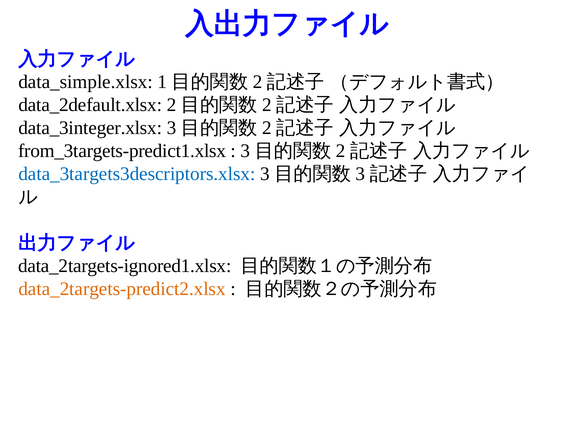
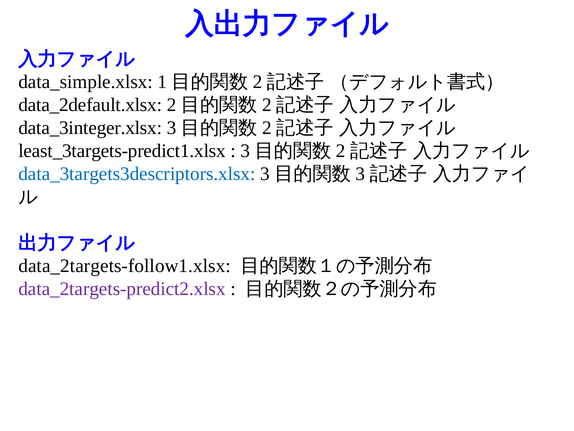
from_3targets-predict1.xlsx: from_3targets-predict1.xlsx -> least_3targets-predict1.xlsx
data_2targets-ignored1.xlsx: data_2targets-ignored1.xlsx -> data_2targets-follow1.xlsx
data_2targets-predict2.xlsx colour: orange -> purple
